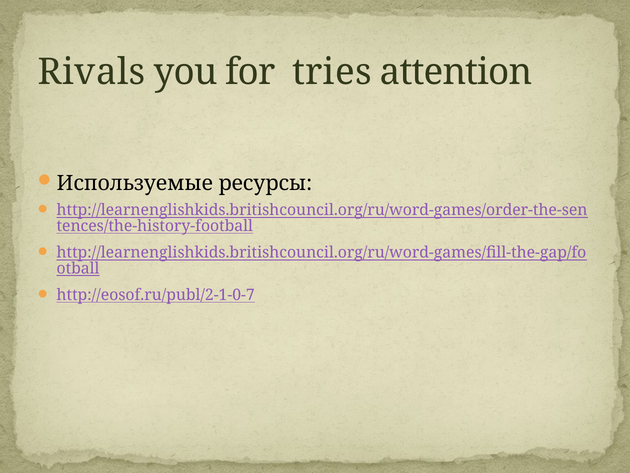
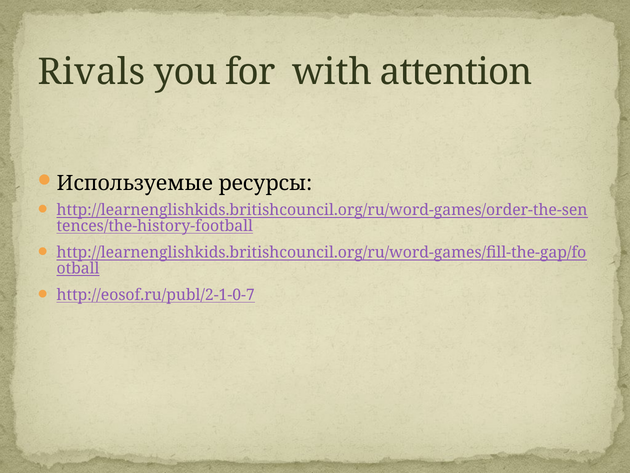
tries: tries -> with
